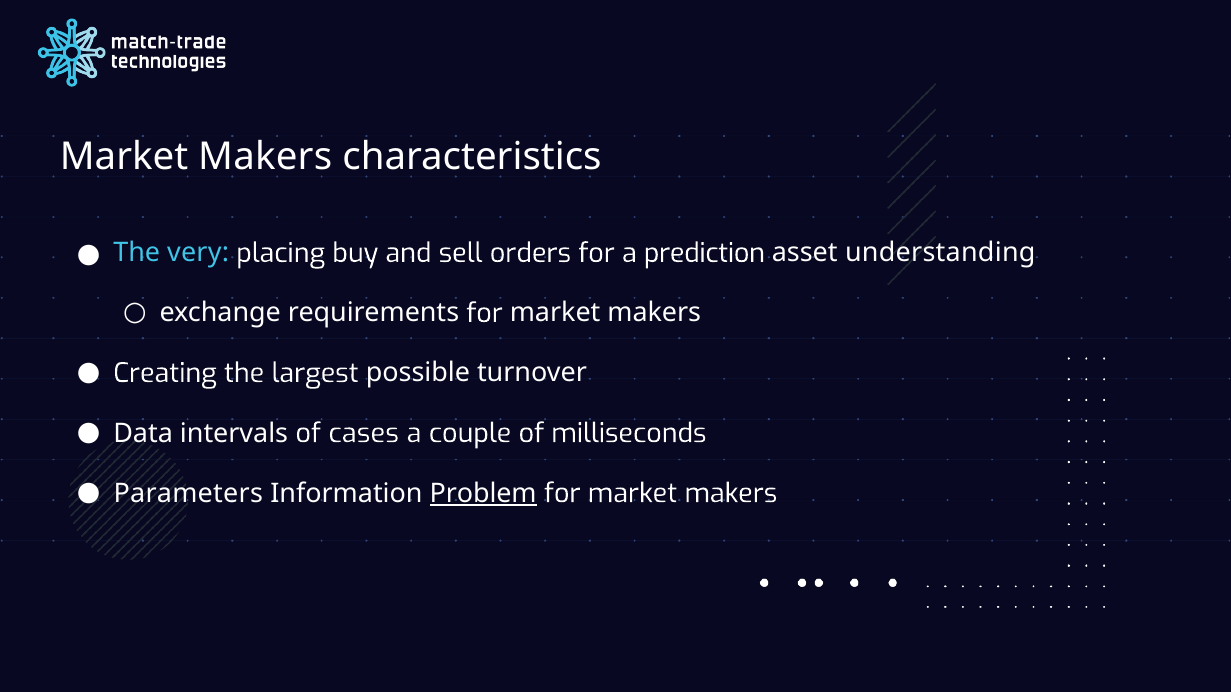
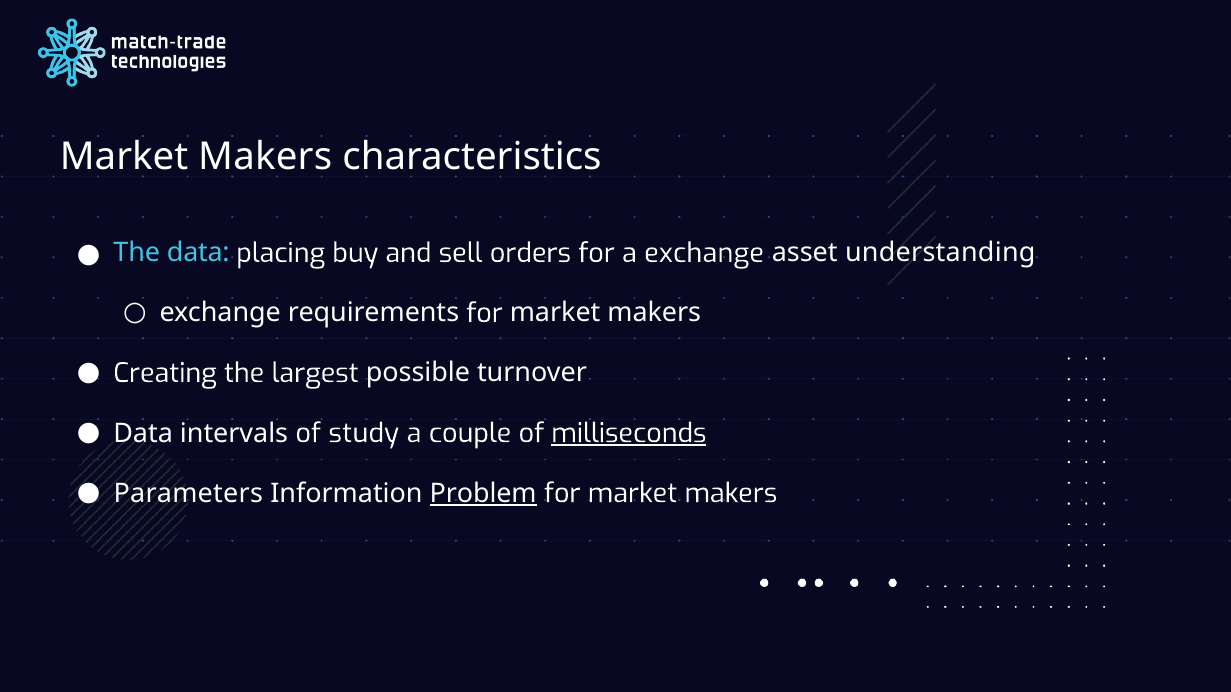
The very: very -> data
a prediction: prediction -> exchange
cases: cases -> study
milliseconds underline: none -> present
